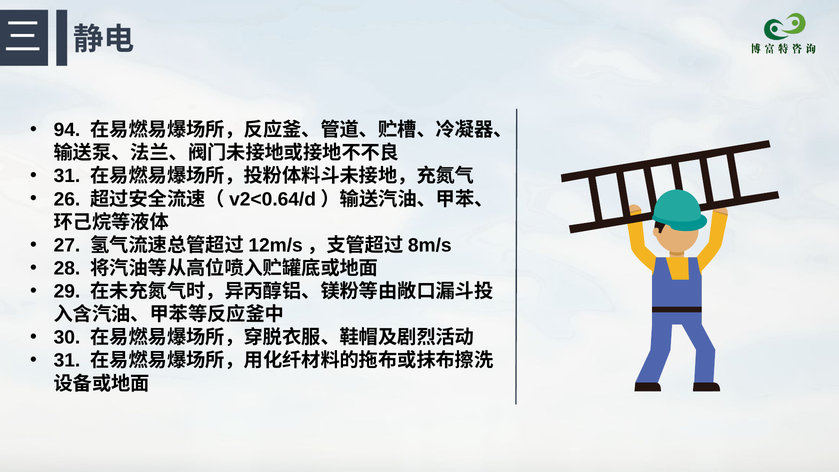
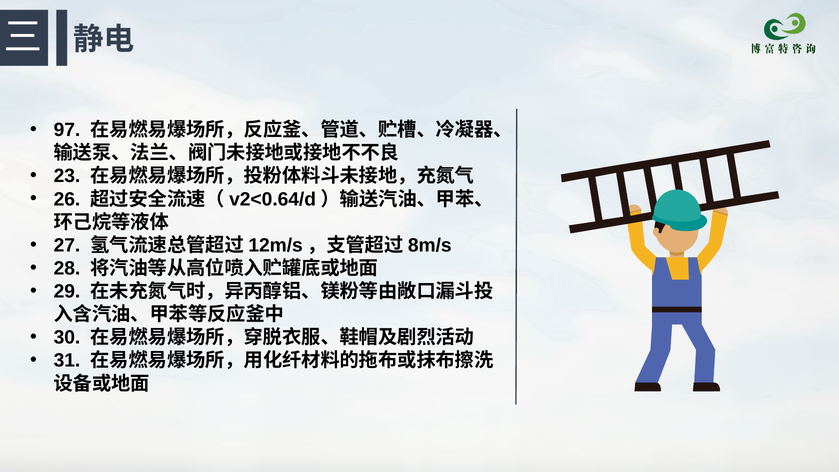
94: 94 -> 97
31 at (67, 176): 31 -> 23
